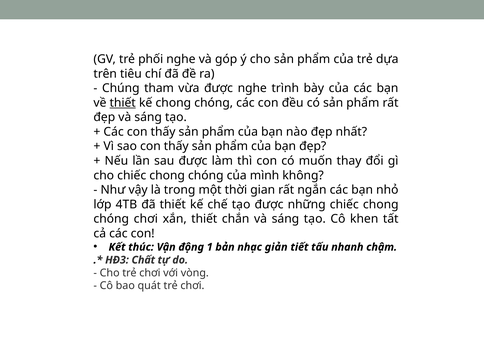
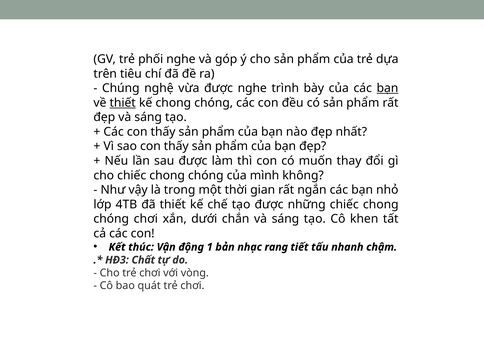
tham: tham -> nghệ
bạn at (387, 88) underline: none -> present
xắn thiết: thiết -> dưới
giản: giản -> rang
